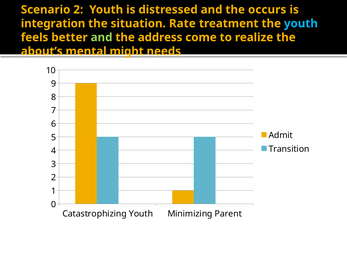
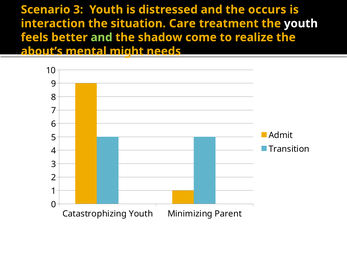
Scenario 2: 2 -> 3
integration: integration -> interaction
Rate: Rate -> Care
youth at (301, 24) colour: light blue -> white
address: address -> shadow
